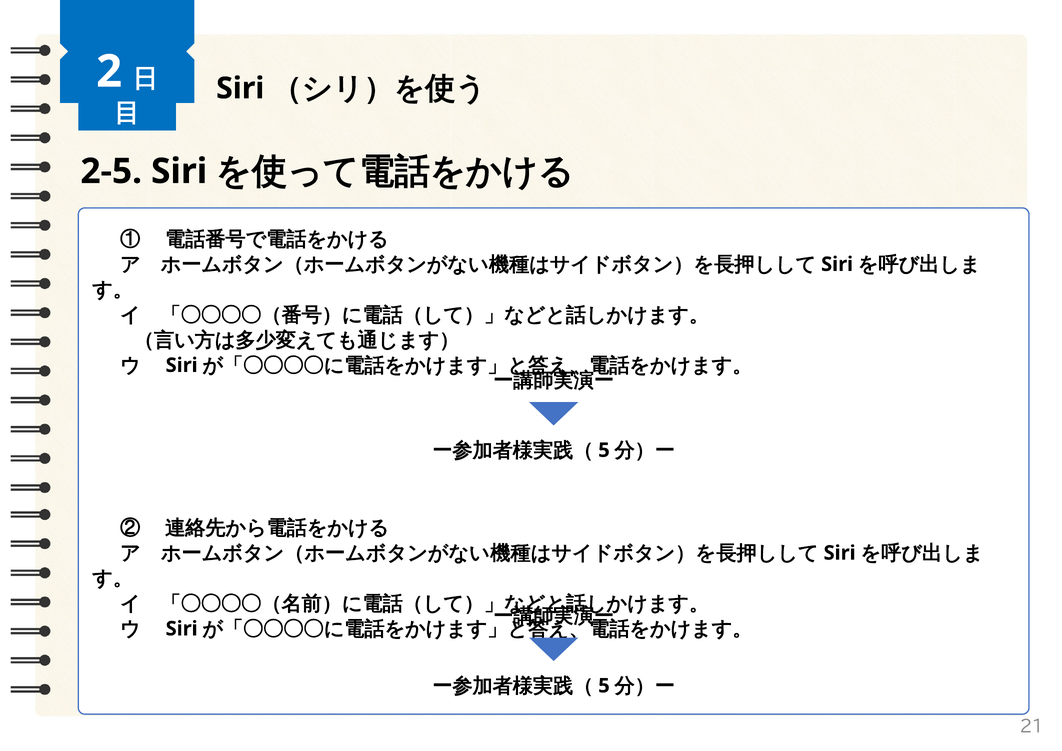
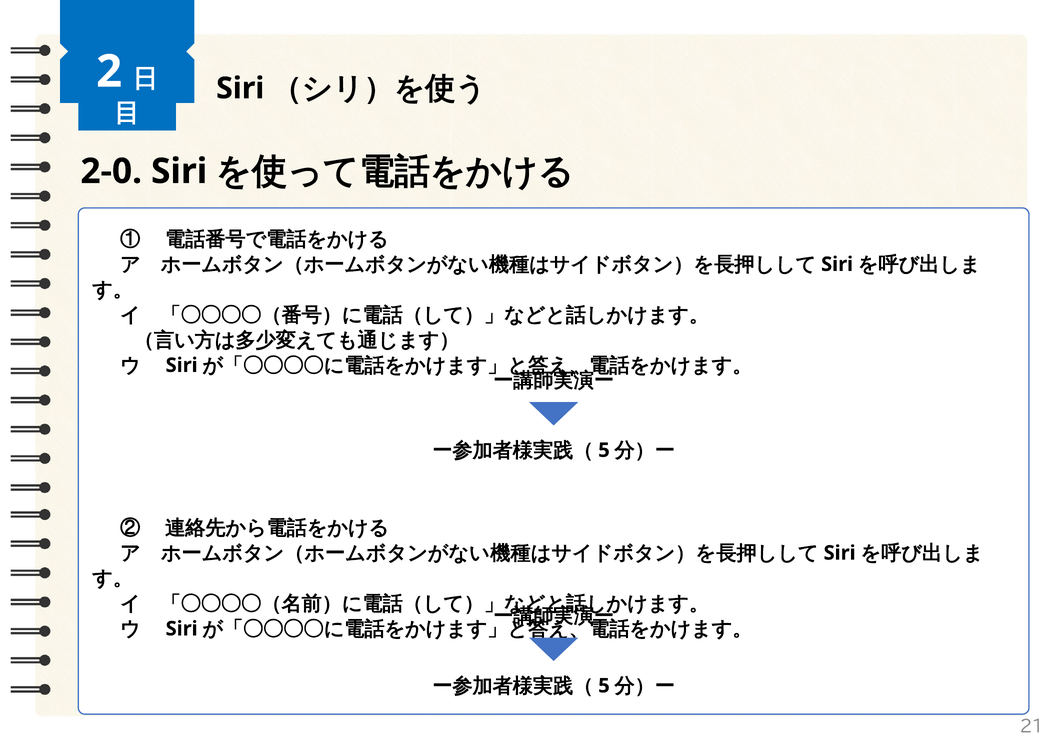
2-5: 2-5 -> 2-0
